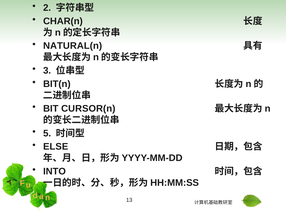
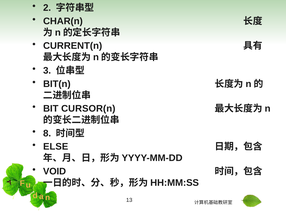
NATURAL(n: NATURAL(n -> CURRENT(n
5: 5 -> 8
INTO: INTO -> VOID
